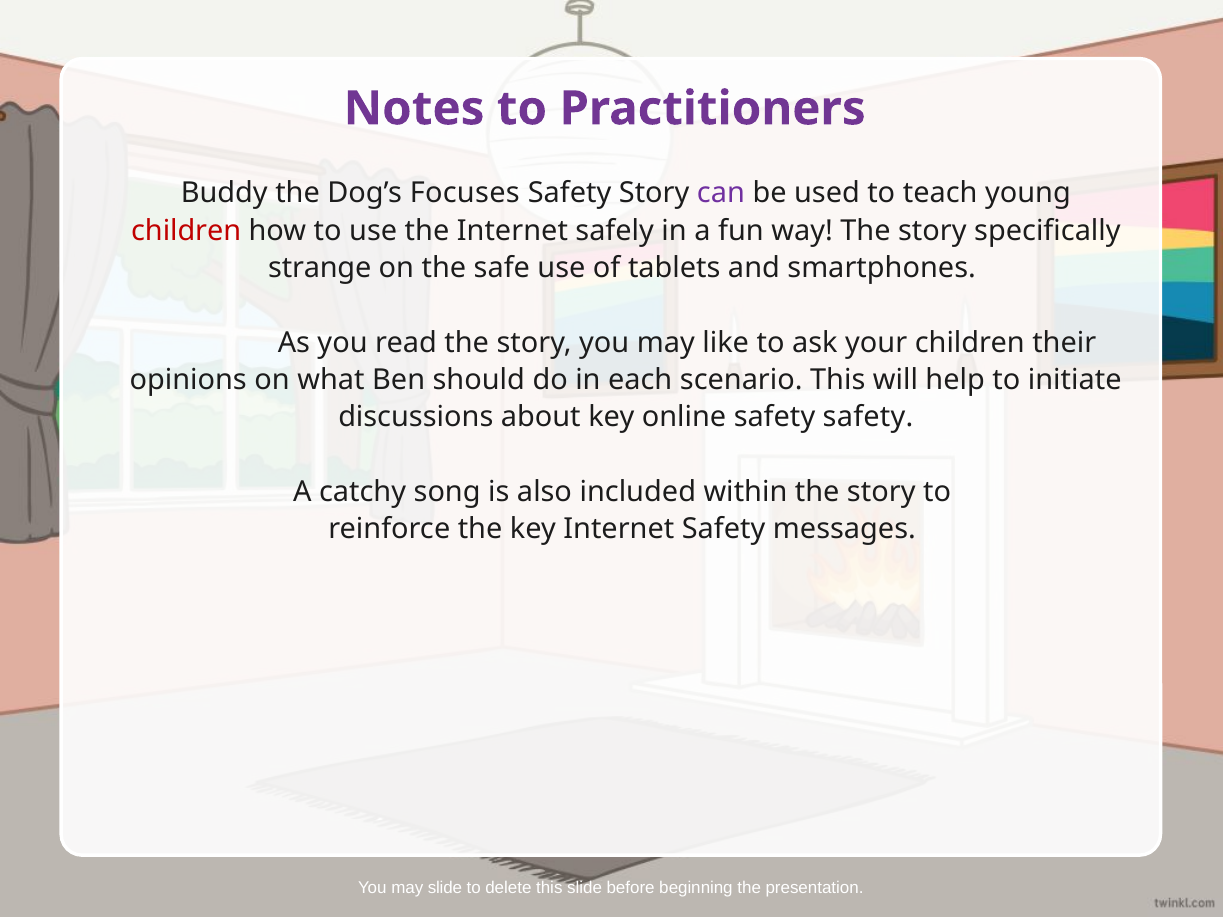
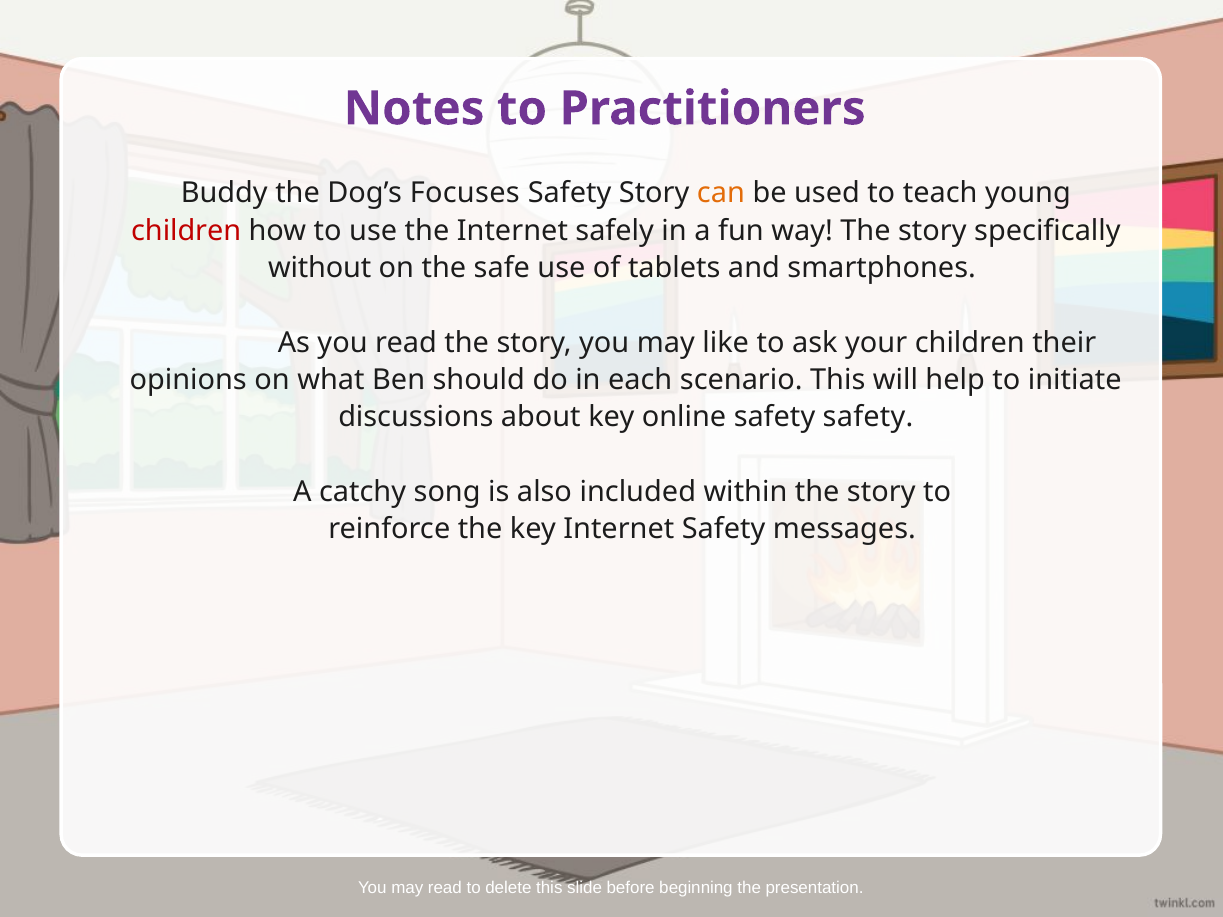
can colour: purple -> orange
strange: strange -> without
may slide: slide -> read
